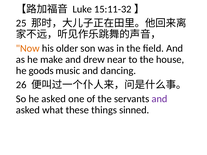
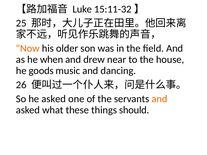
make: make -> when
and at (159, 99) colour: purple -> orange
sinned: sinned -> should
